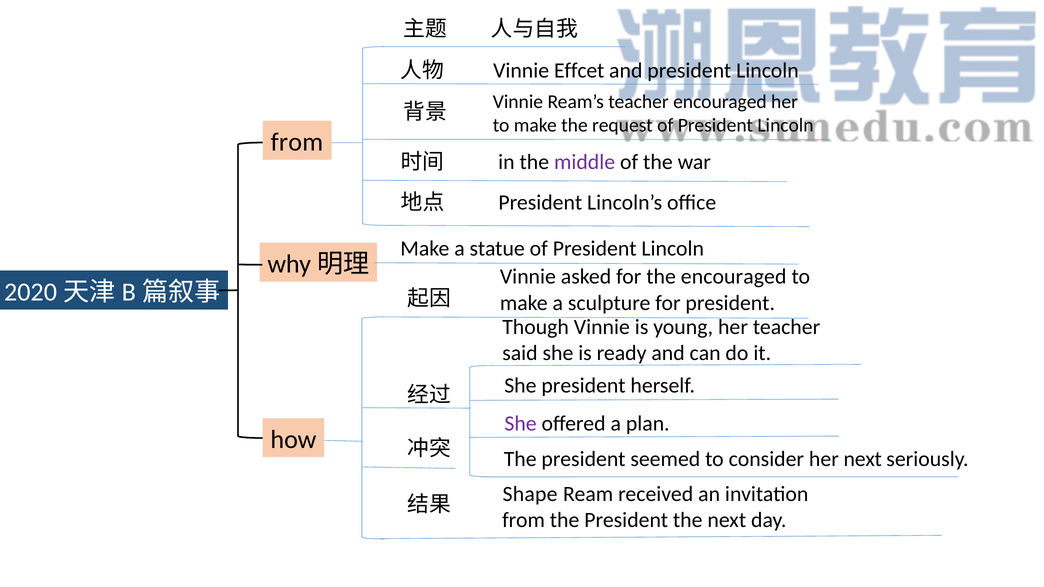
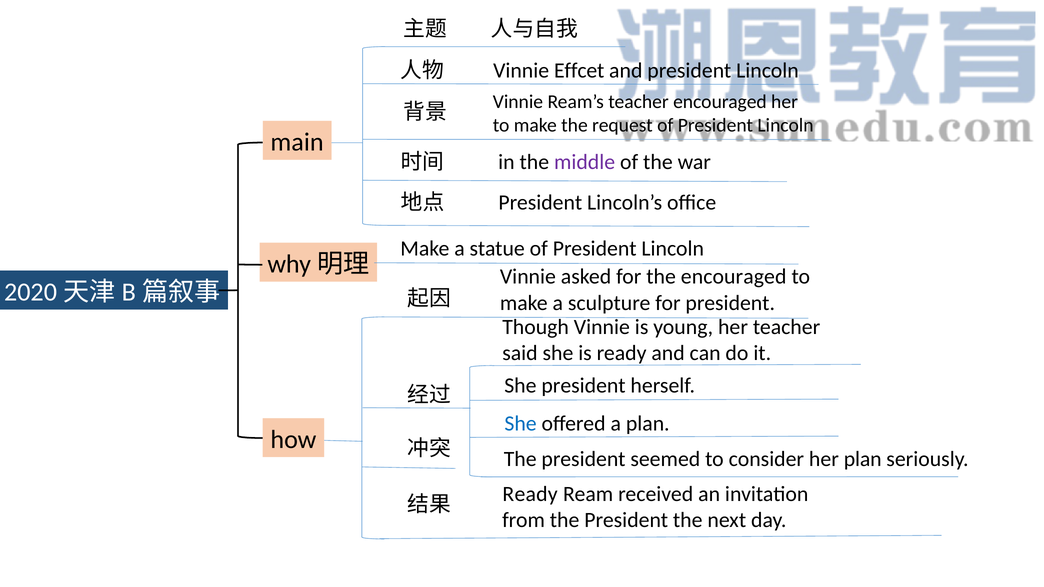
from at (297, 142): from -> main
She at (521, 424) colour: purple -> blue
her next: next -> plan
Shape at (530, 494): Shape -> Ready
